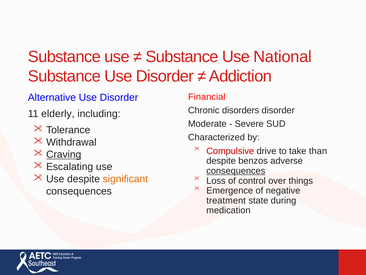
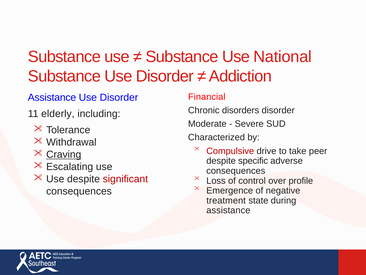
Alternative at (52, 97): Alternative -> Assistance
than: than -> peer
benzos: benzos -> specific
consequences at (236, 171) underline: present -> none
significant colour: orange -> red
things: things -> profile
medication at (228, 210): medication -> assistance
